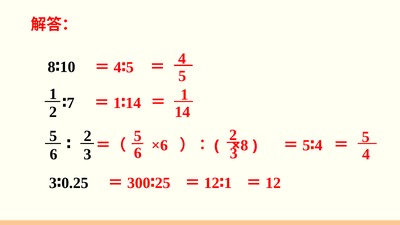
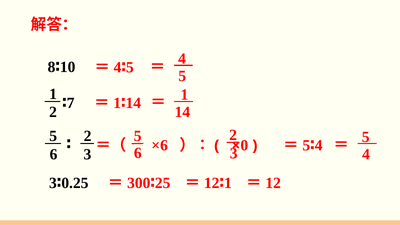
8: 8 -> 0
